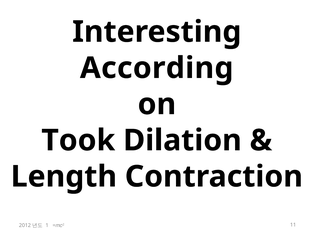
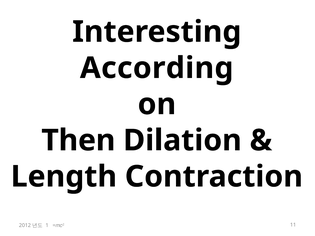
Took: Took -> Then
